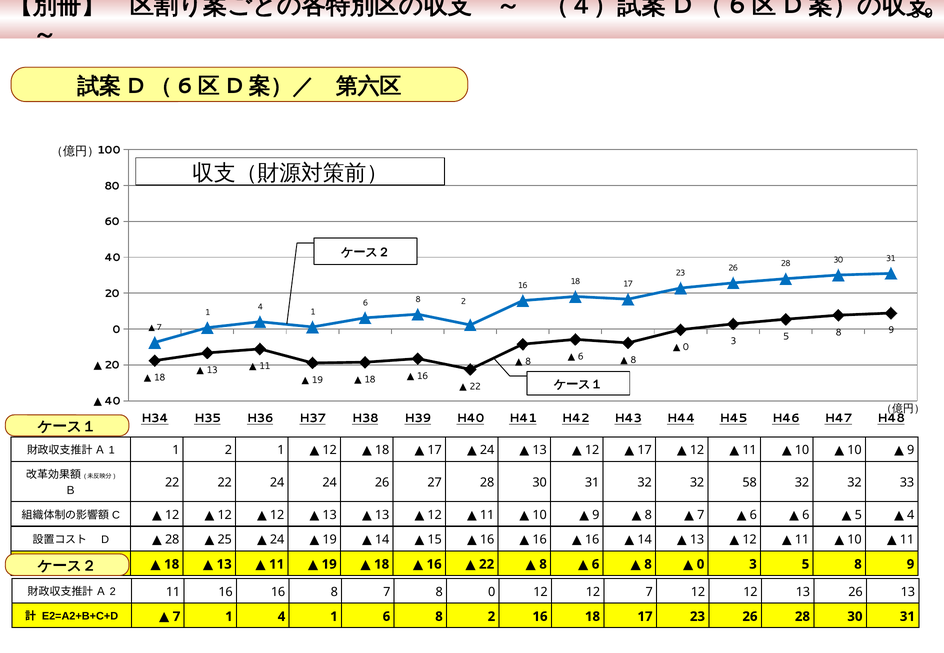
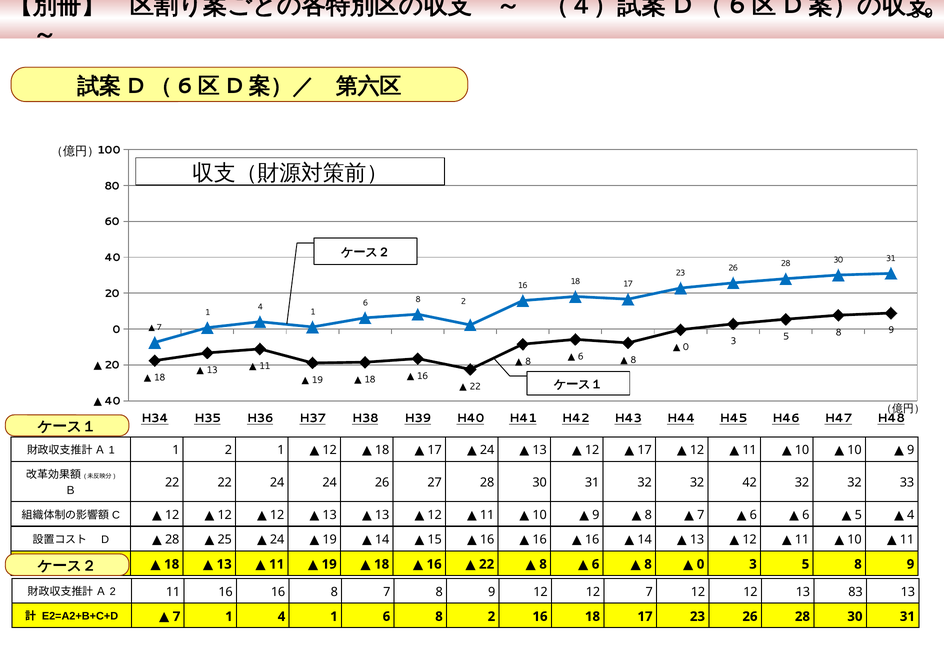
58: 58 -> 42
7 8 0: 0 -> 9
13 26: 26 -> 83
